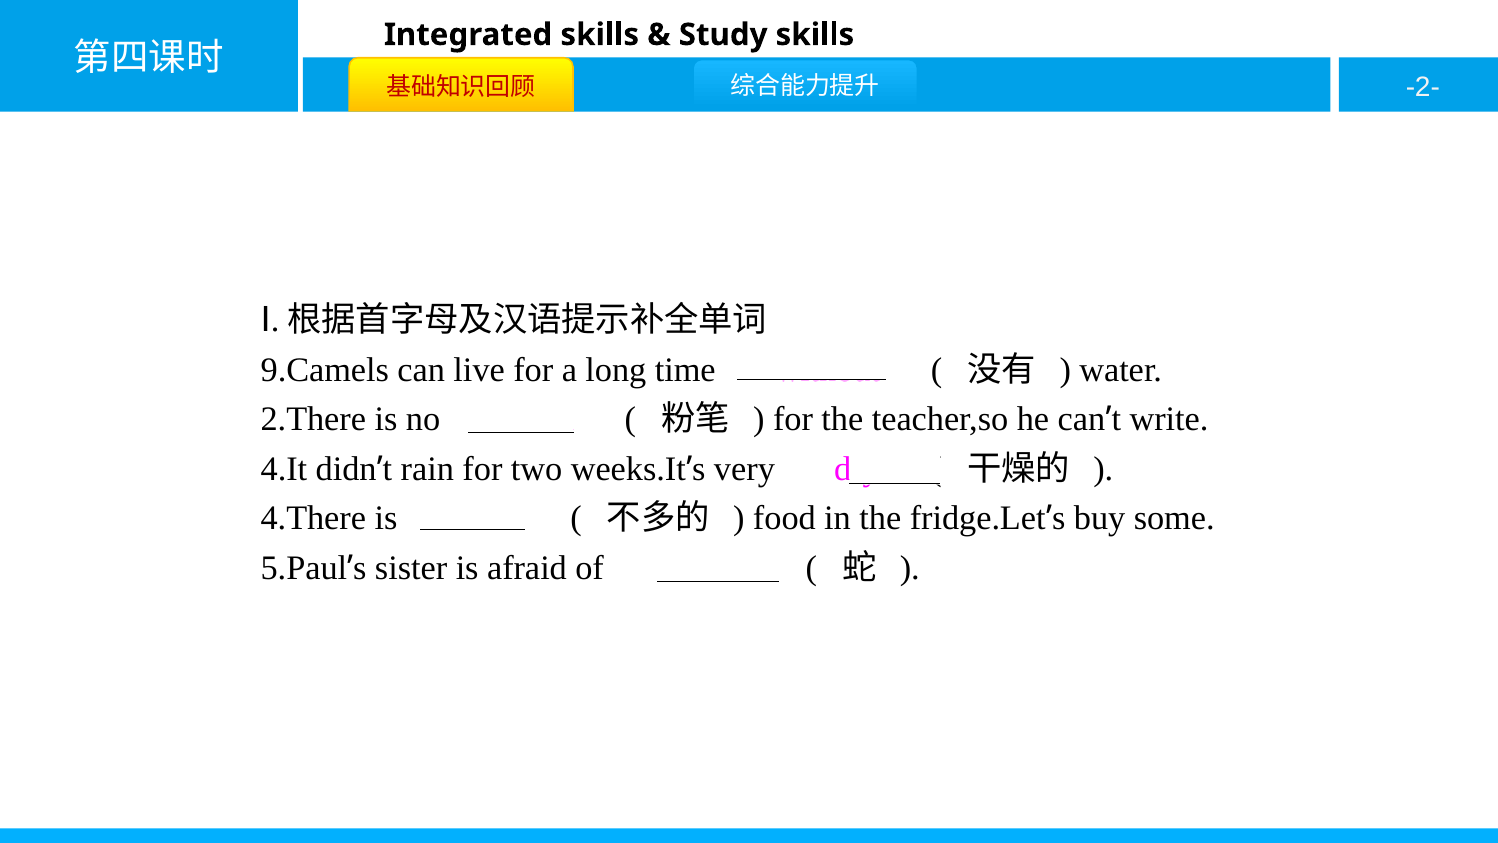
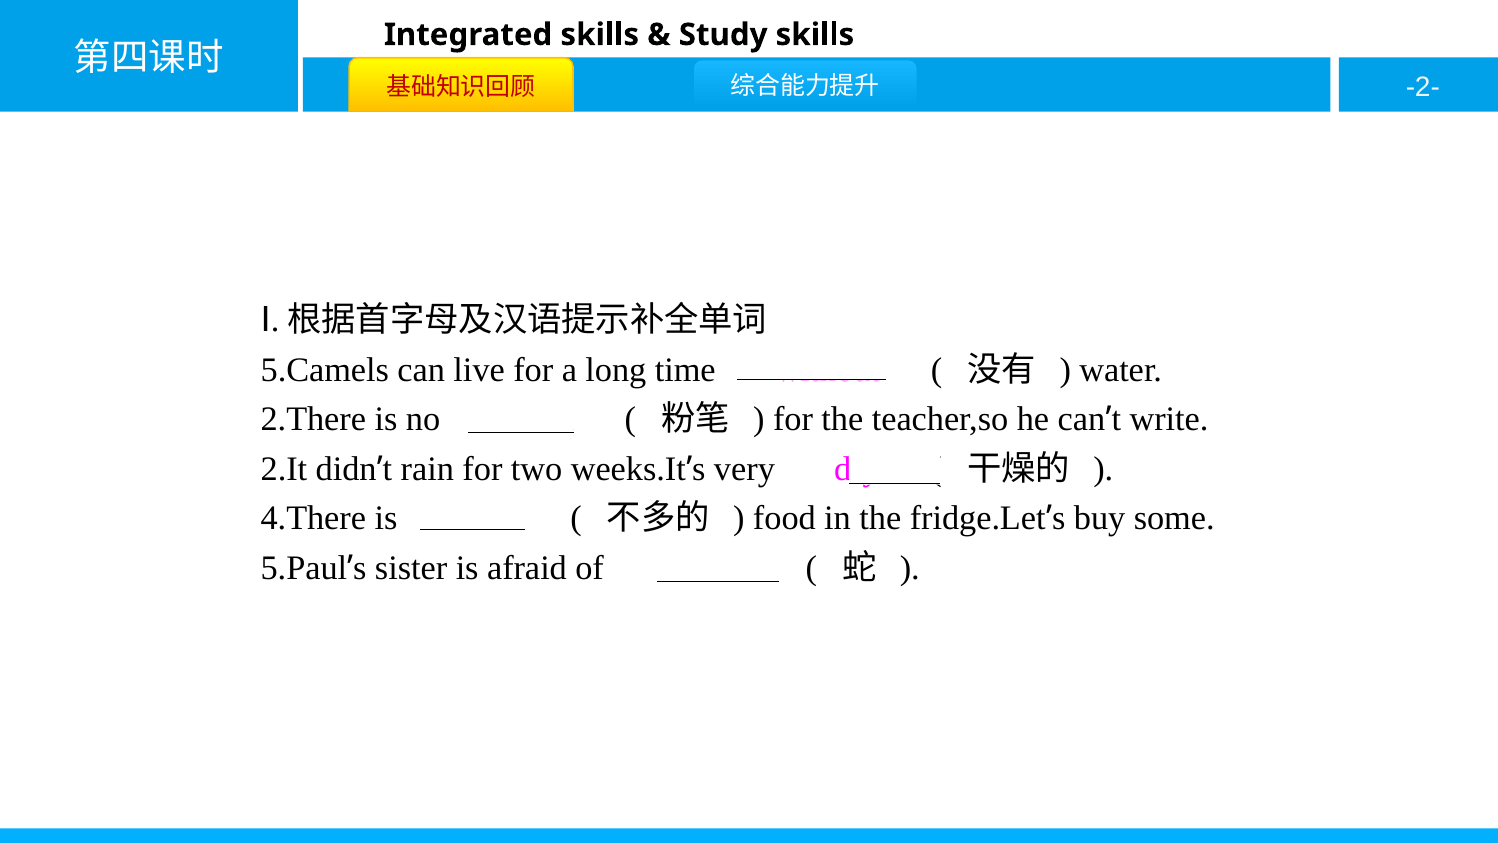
9.Camels: 9.Camels -> 5.Camels
4.It: 4.It -> 2.It
